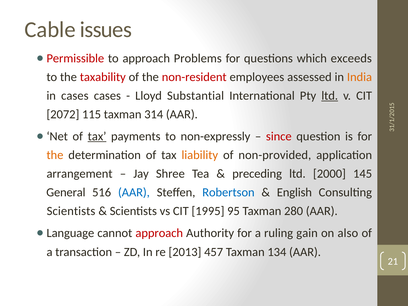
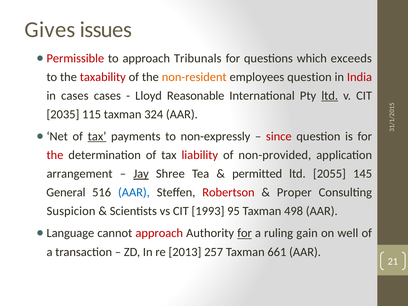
Cable: Cable -> Gives
Problems: Problems -> Tribunals
non-resident colour: red -> orange
employees assessed: assessed -> question
India colour: orange -> red
Substantial: Substantial -> Reasonable
2072: 2072 -> 2035
314: 314 -> 324
the at (55, 155) colour: orange -> red
liability colour: orange -> red
Jay underline: none -> present
preceding: preceding -> permitted
2000: 2000 -> 2055
Robertson colour: blue -> red
English: English -> Proper
Scientists at (71, 211): Scientists -> Suspicion
1995: 1995 -> 1993
280: 280 -> 498
for at (245, 233) underline: none -> present
also: also -> well
457: 457 -> 257
134: 134 -> 661
